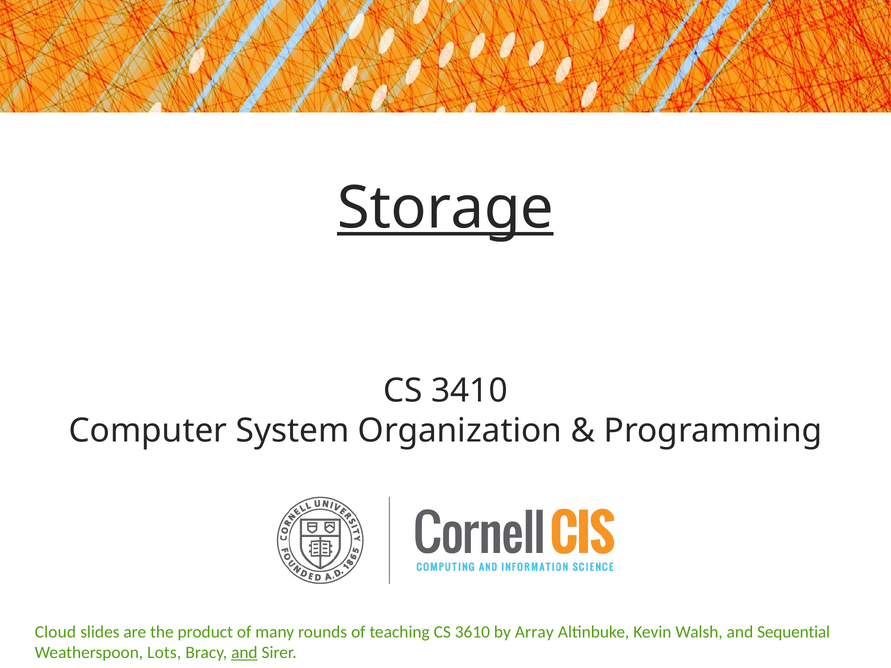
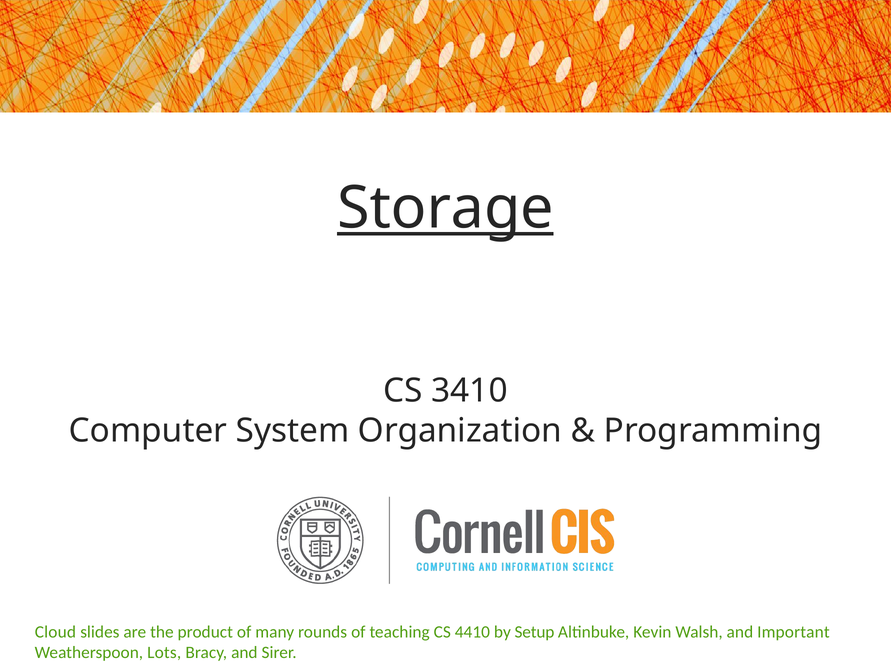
3610: 3610 -> 4410
Array: Array -> Setup
Sequential: Sequential -> Important
and at (244, 653) underline: present -> none
